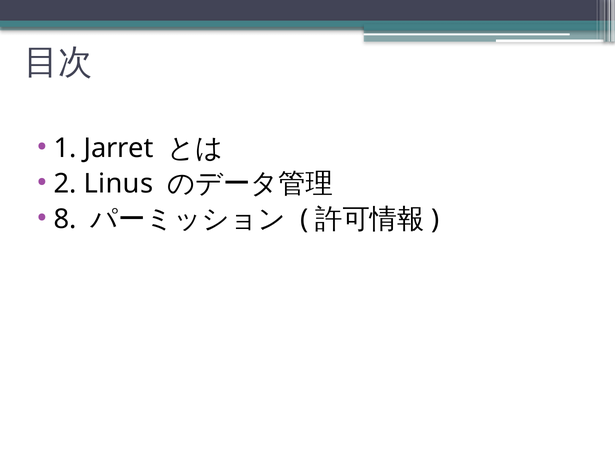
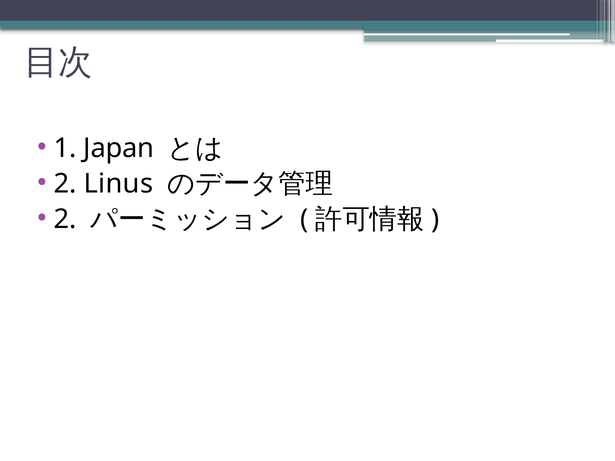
Jarret: Jarret -> Japan
8 at (65, 219): 8 -> 2
